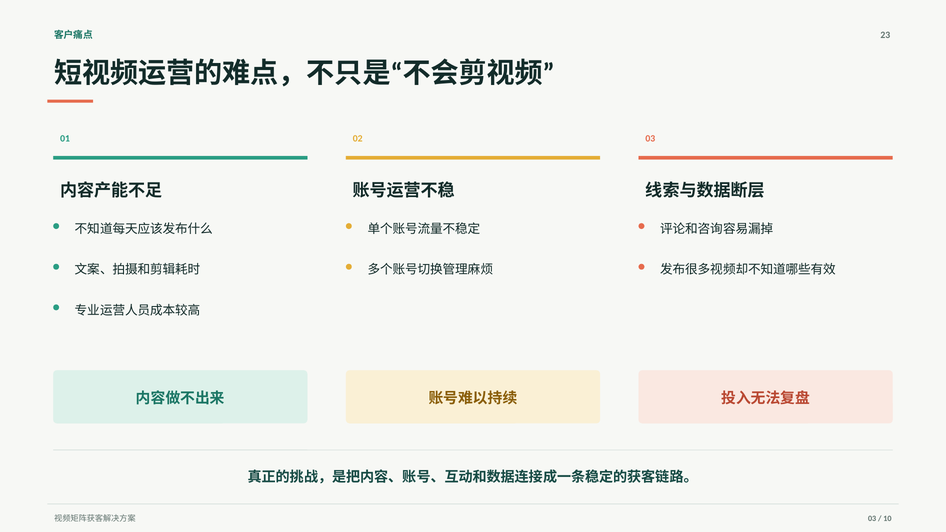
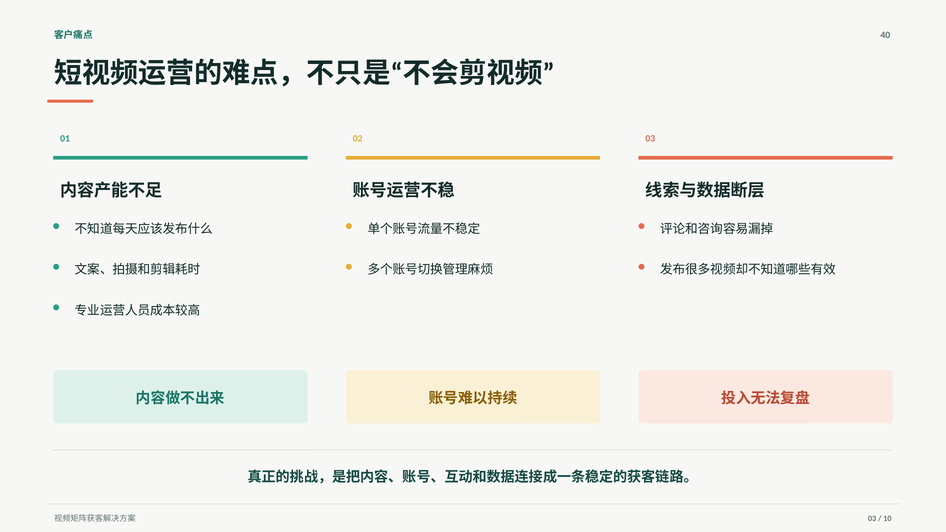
23: 23 -> 40
